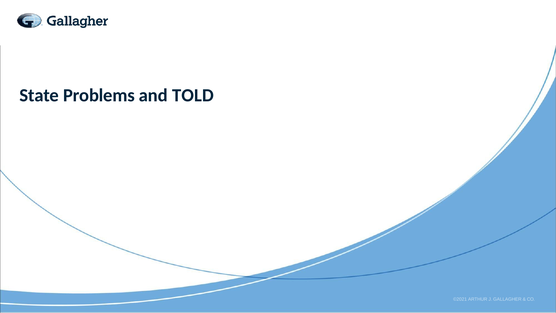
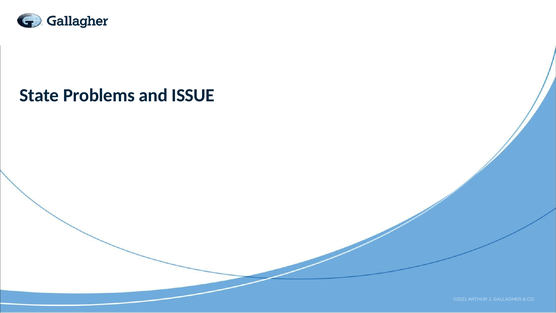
TOLD: TOLD -> ISSUE
